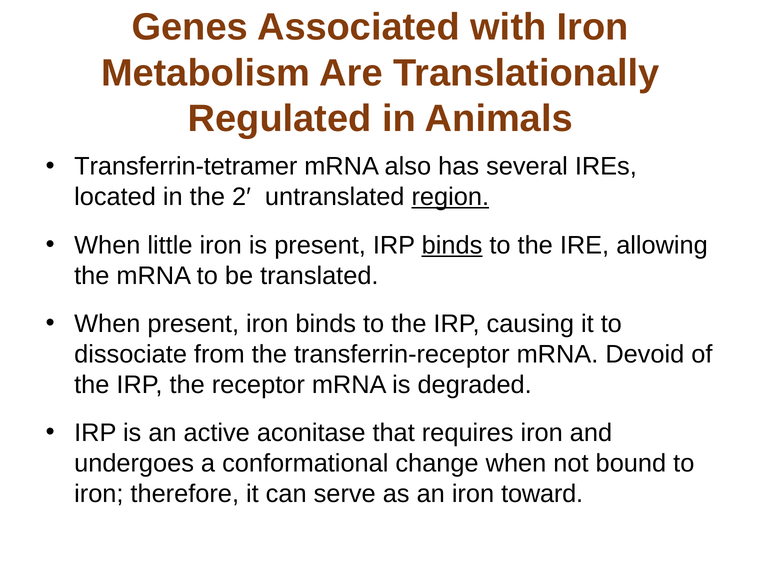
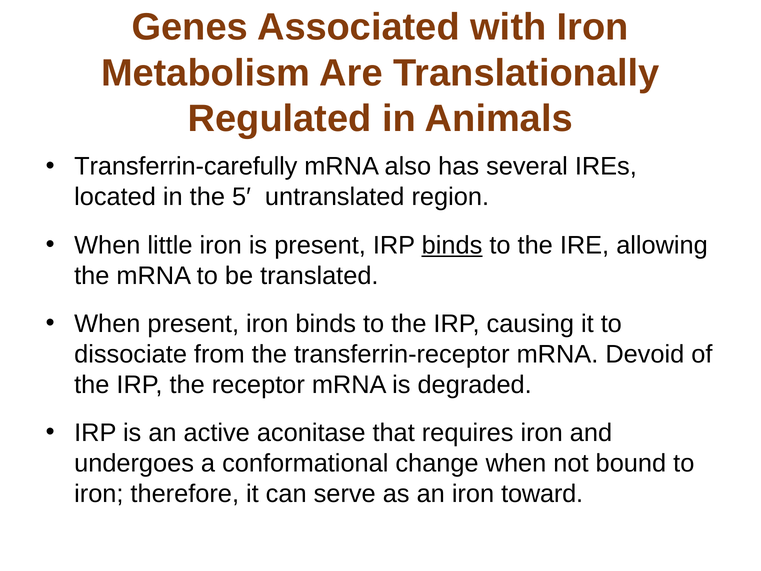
Transferrin-tetramer: Transferrin-tetramer -> Transferrin-carefully
2′: 2′ -> 5′
region underline: present -> none
